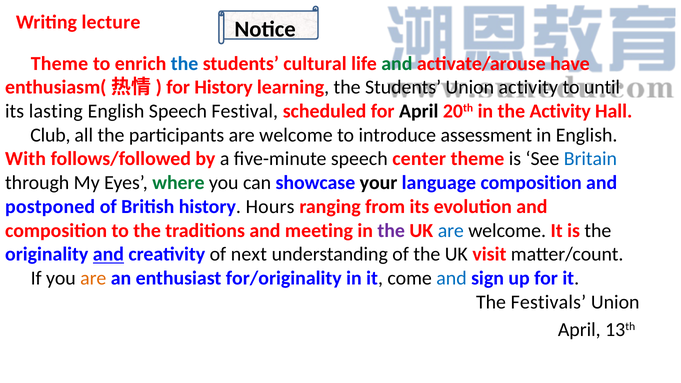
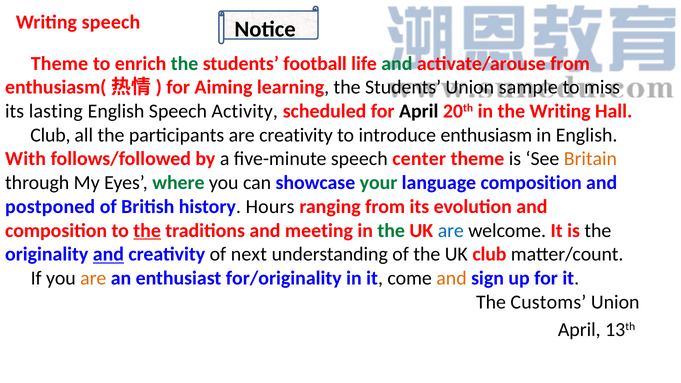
Writing lecture: lecture -> speech
the at (185, 64) colour: blue -> green
cultural: cultural -> football
activate/arouse have: have -> from
for History: History -> Aiming
Union activity: activity -> sample
until: until -> miss
Festival: Festival -> Activity
the Activity: Activity -> Writing
participants are welcome: welcome -> creativity
assessment: assessment -> enthusiasm
Britain colour: blue -> orange
your colour: black -> green
the at (147, 230) underline: none -> present
the at (391, 230) colour: purple -> green
UK visit: visit -> club
and at (452, 278) colour: blue -> orange
Festivals: Festivals -> Customs
